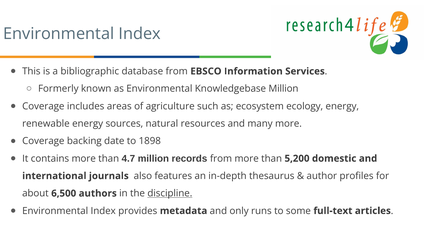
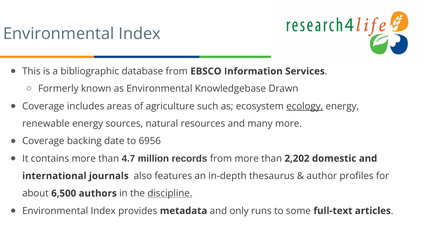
Knowledgebase Million: Million -> Drawn
ecology underline: none -> present
1898: 1898 -> 6956
5,200: 5,200 -> 2,202
